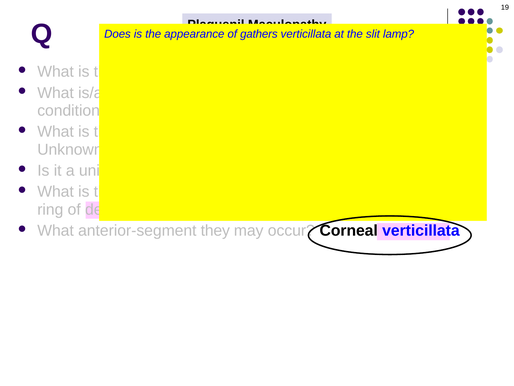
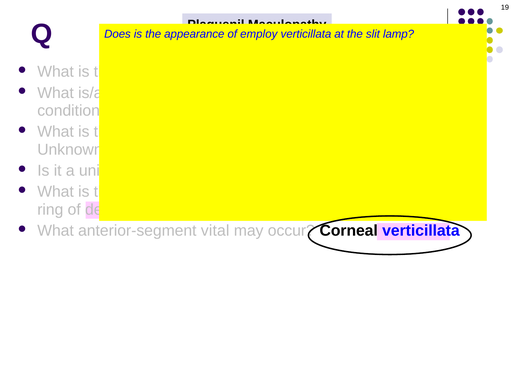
gathers: gathers -> employ
anterior-segment they: they -> vital
